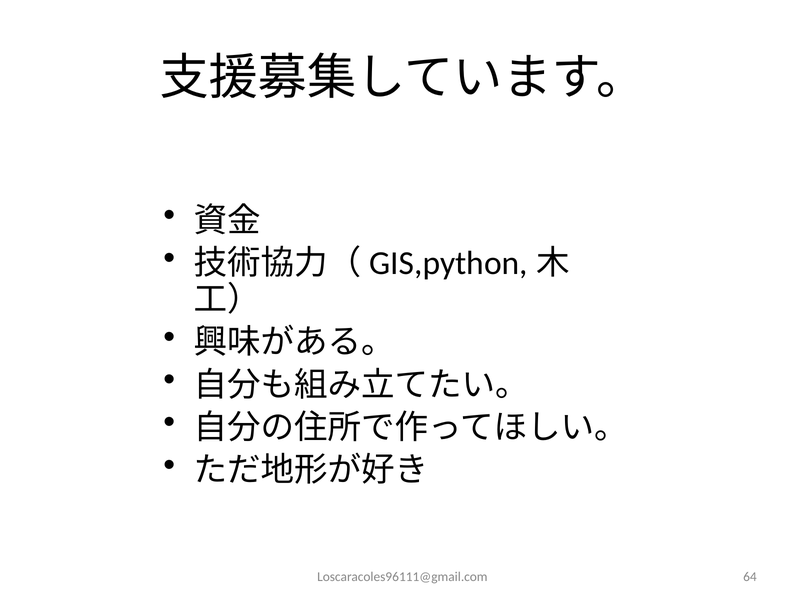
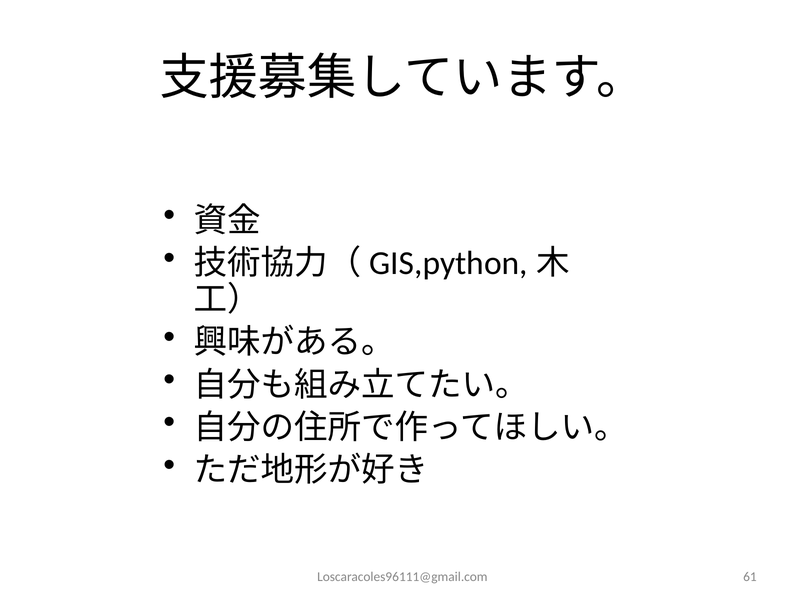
64: 64 -> 61
